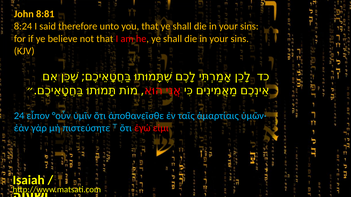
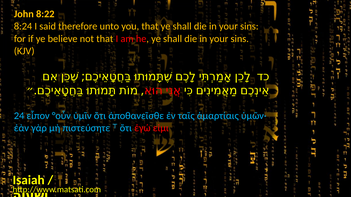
8:81: 8:81 -> 8:22
